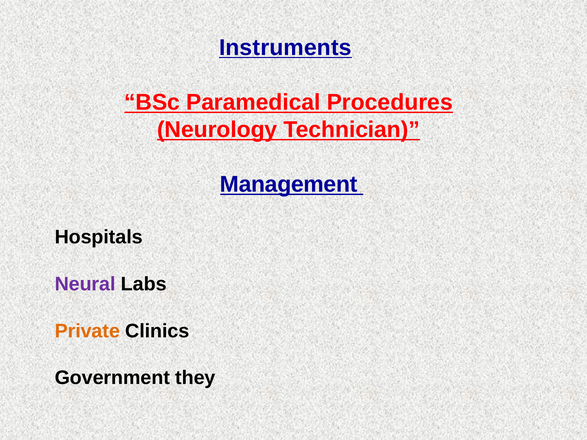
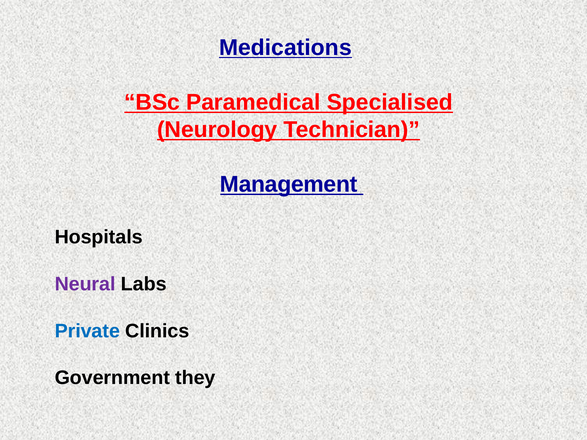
Instruments: Instruments -> Medications
Procedures: Procedures -> Specialised
Private colour: orange -> blue
